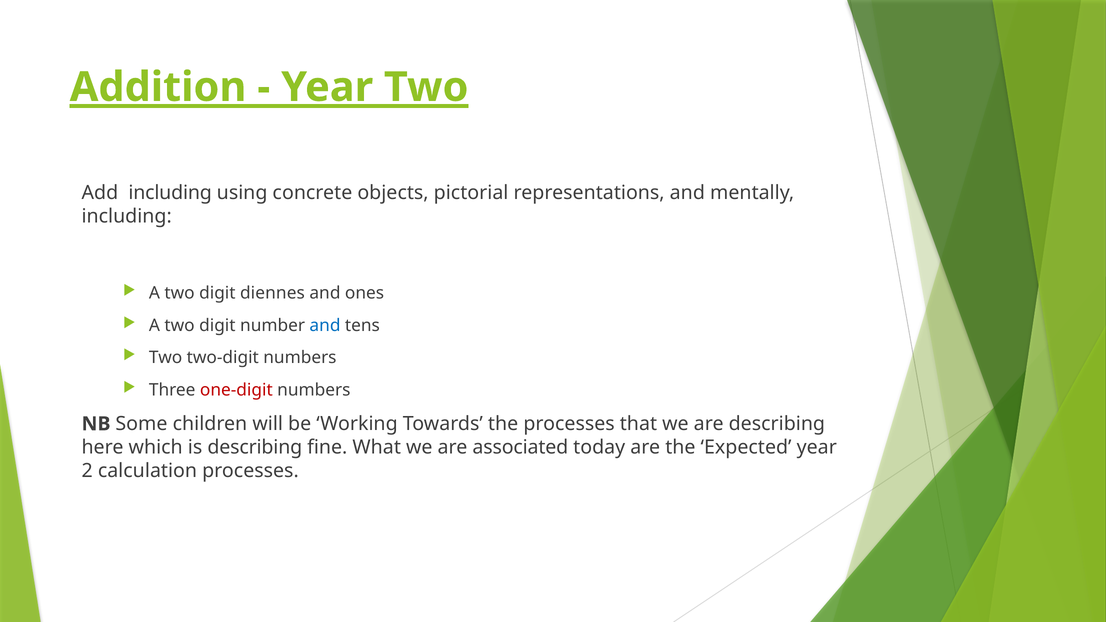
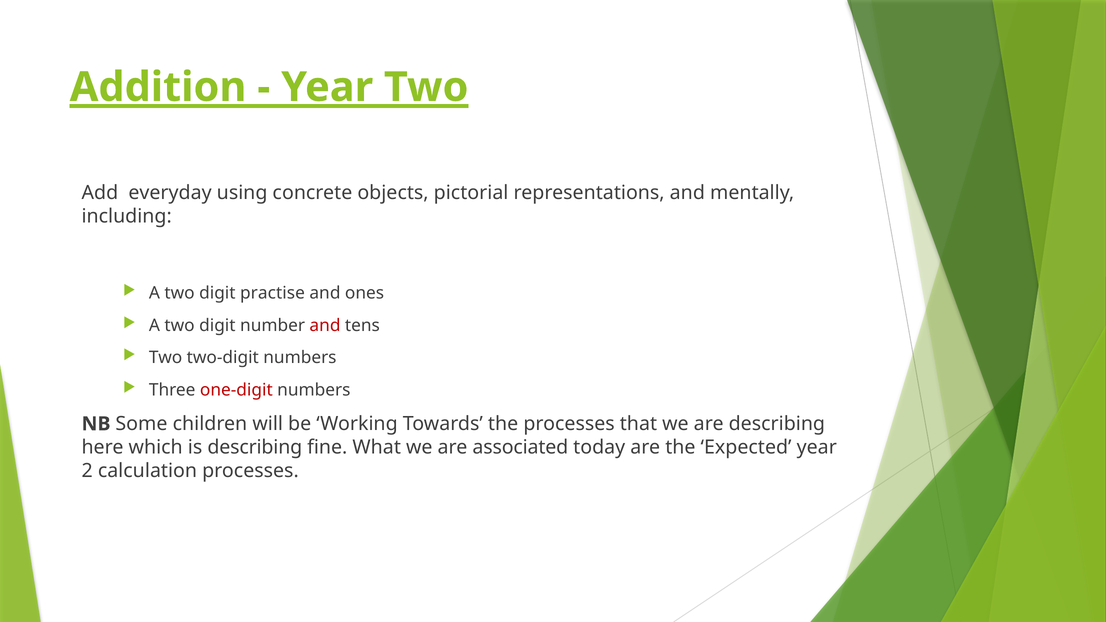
Add including: including -> everyday
diennes: diennes -> practise
and at (325, 326) colour: blue -> red
